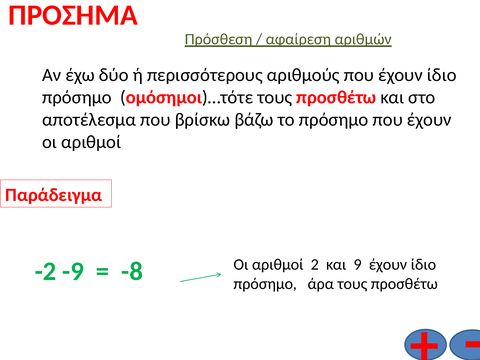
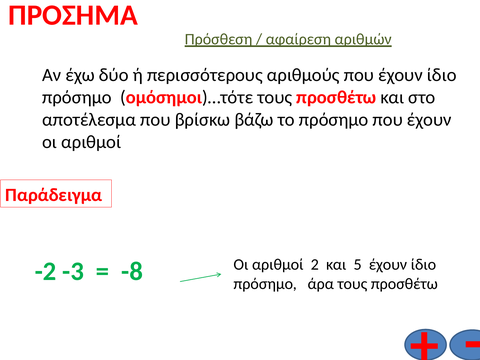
-9: -9 -> -3
9: 9 -> 5
